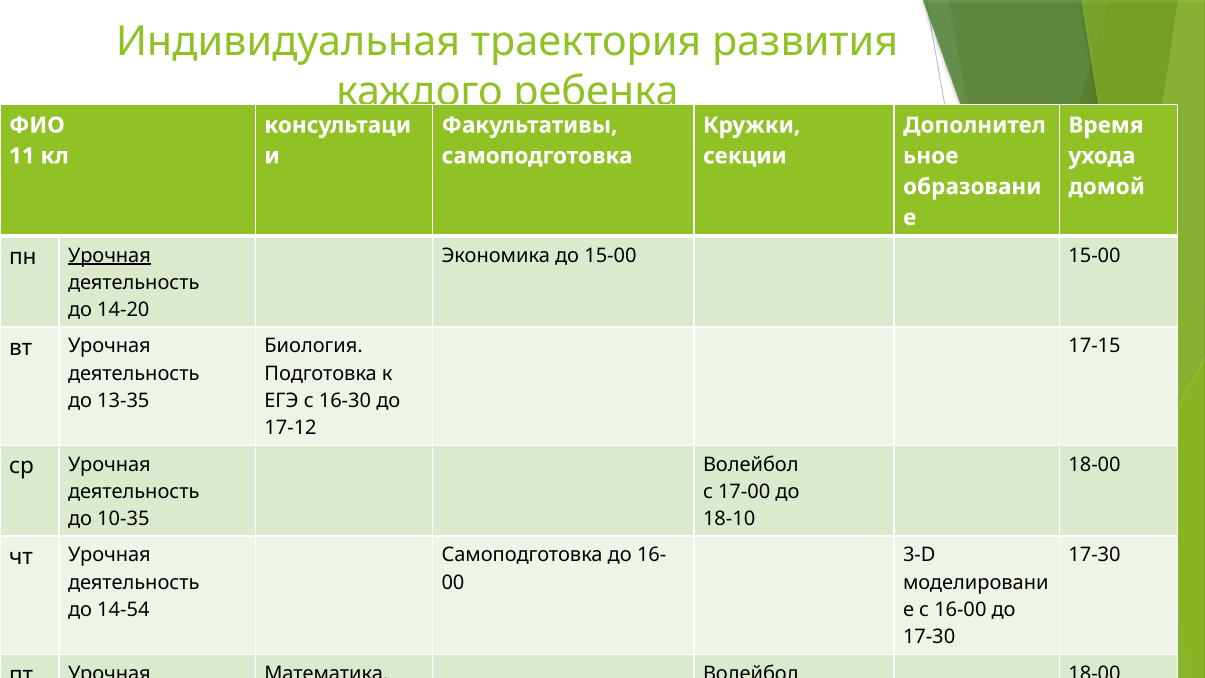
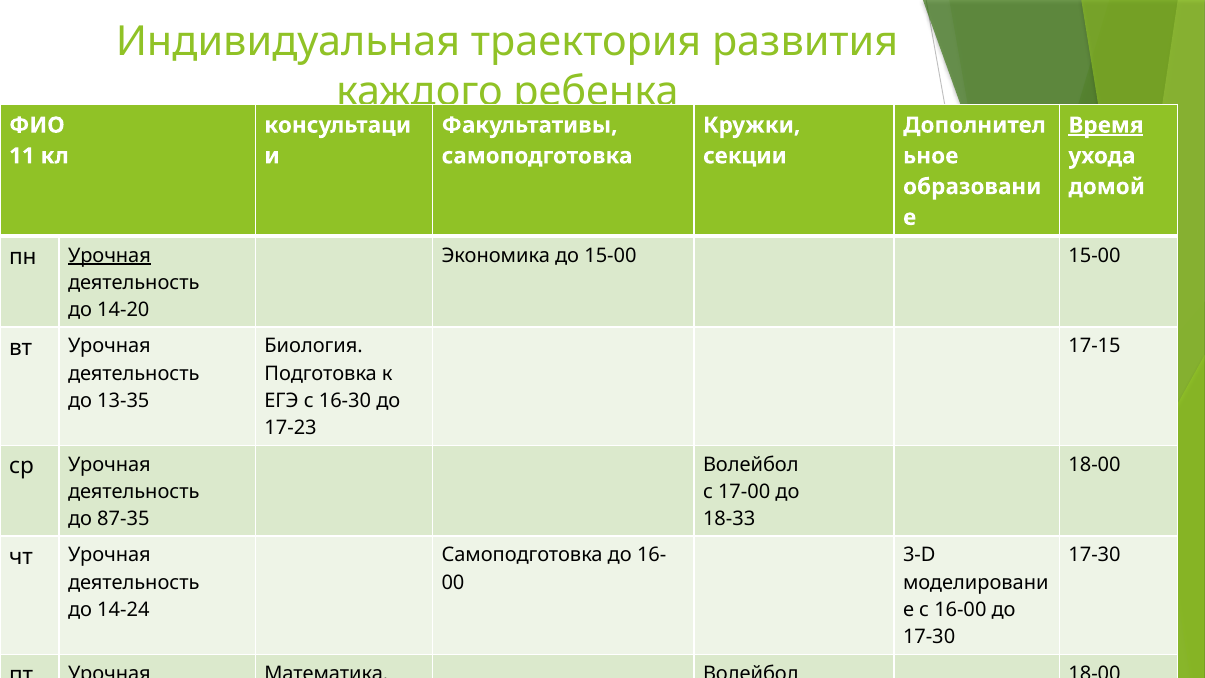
Время underline: none -> present
17-12: 17-12 -> 17-23
10-35: 10-35 -> 87-35
18-10: 18-10 -> 18-33
14-54: 14-54 -> 14-24
